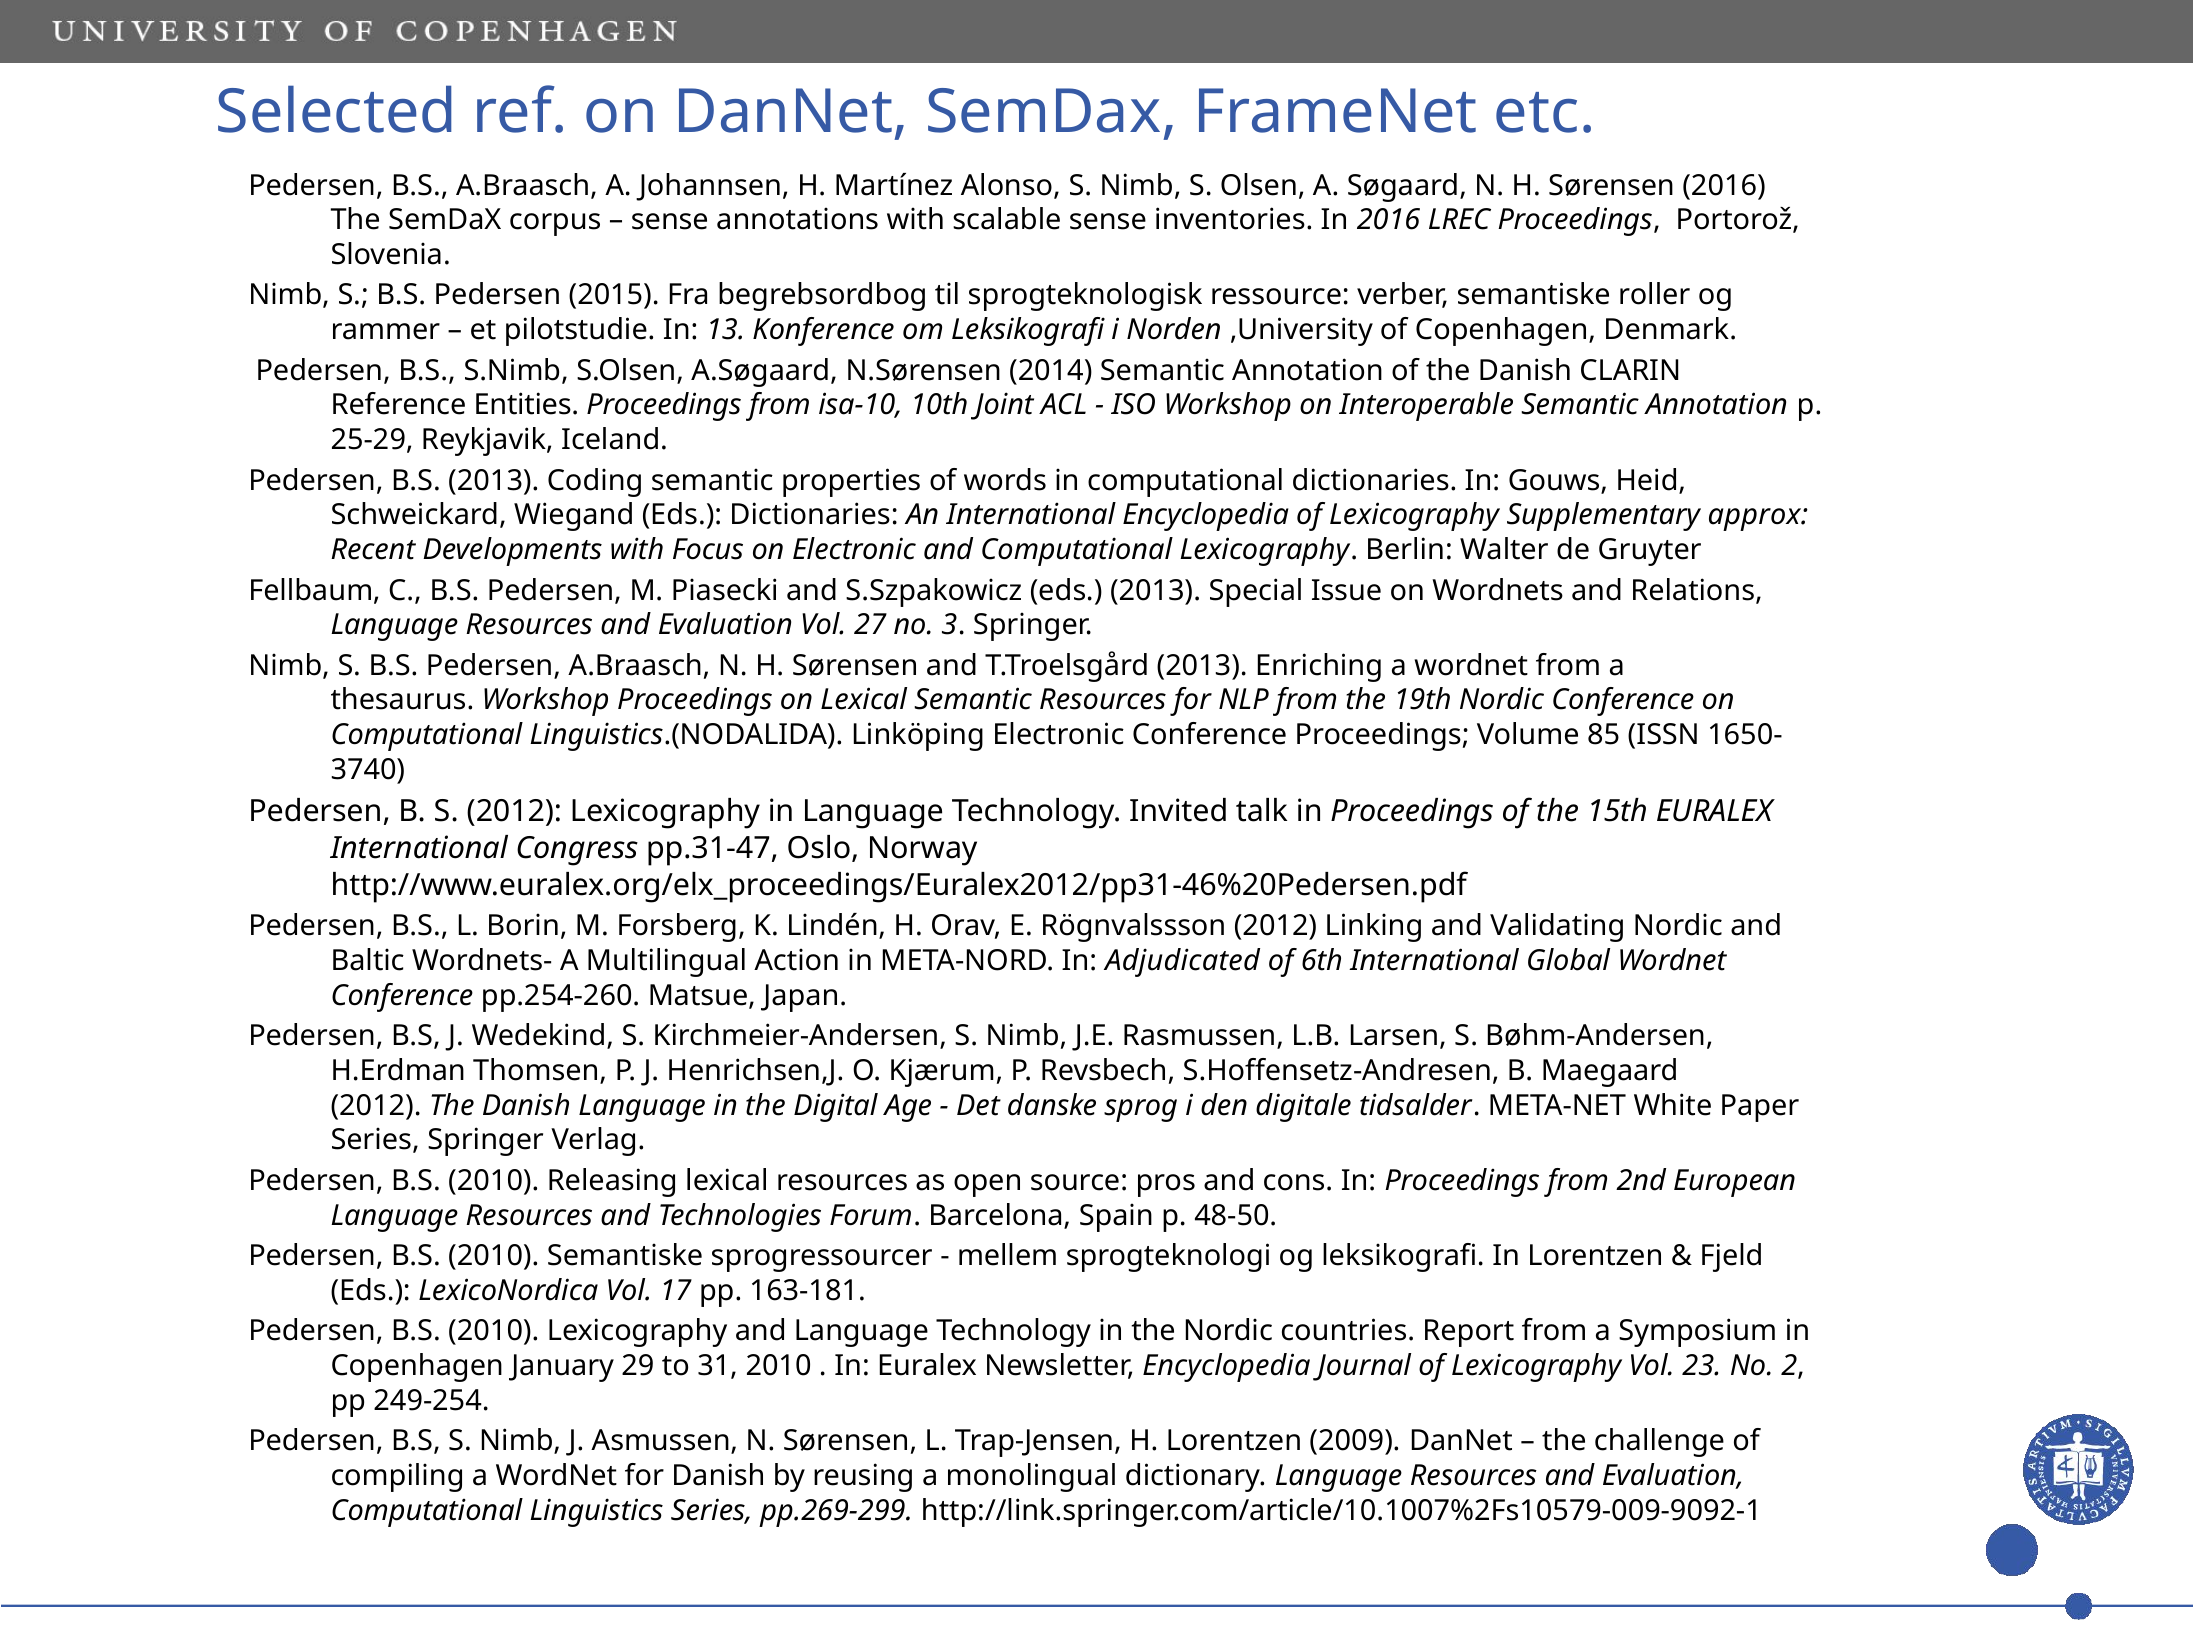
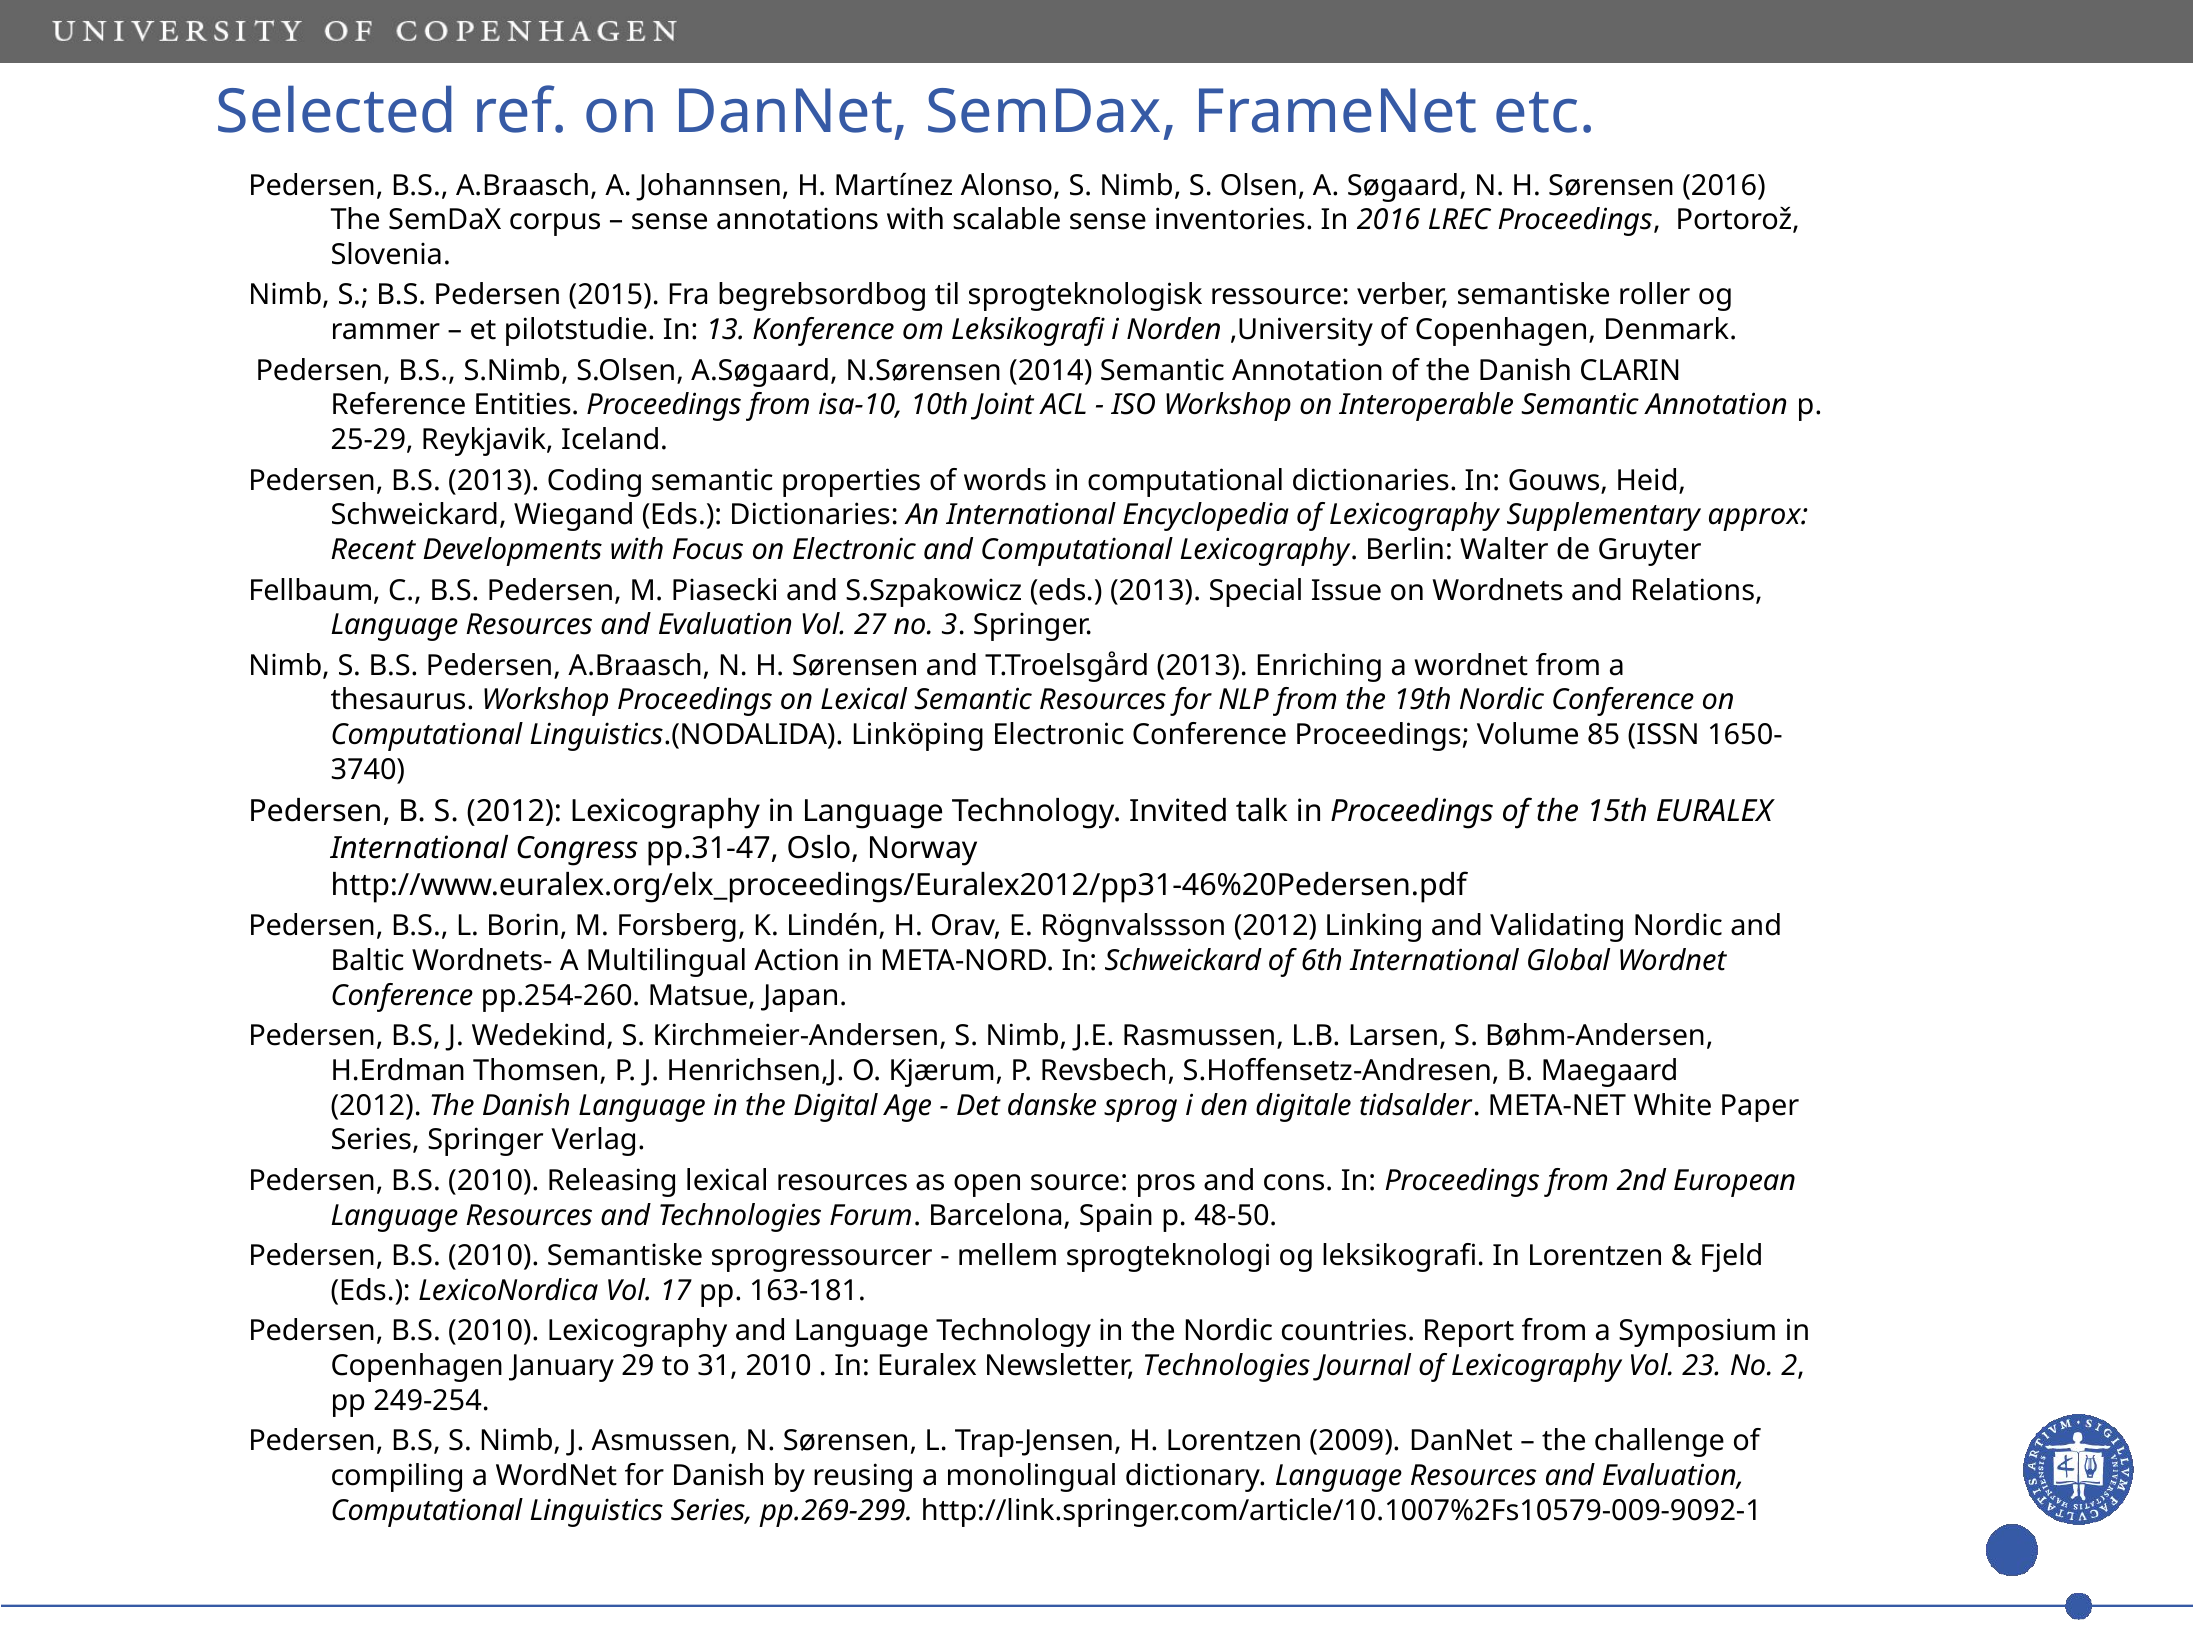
In Adjudicated: Adjudicated -> Schweickard
Newsletter Encyclopedia: Encyclopedia -> Technologies
